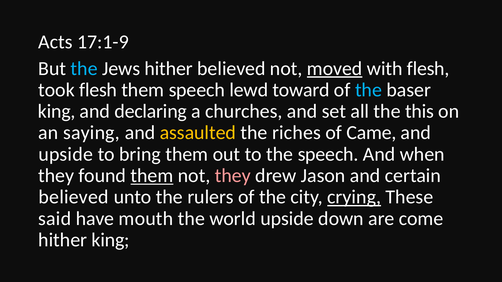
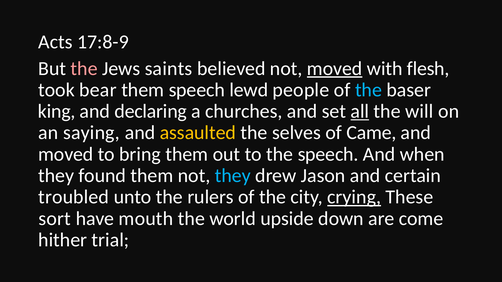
17:1-9: 17:1-9 -> 17:8-9
the at (84, 69) colour: light blue -> pink
Jews hither: hither -> saints
took flesh: flesh -> bear
toward: toward -> people
all underline: none -> present
this: this -> will
riches: riches -> selves
upside at (66, 154): upside -> moved
them at (152, 176) underline: present -> none
they at (233, 176) colour: pink -> light blue
believed at (74, 197): believed -> troubled
said: said -> sort
hither king: king -> trial
